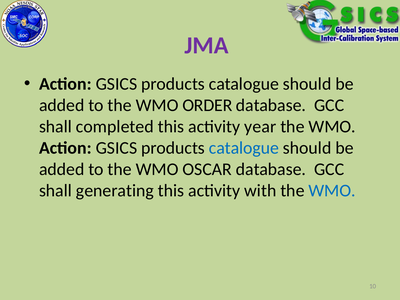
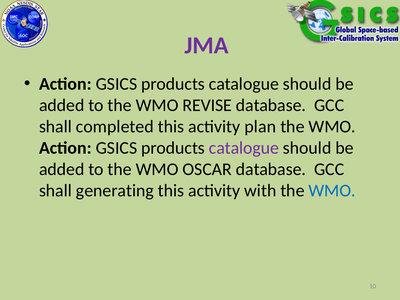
ORDER: ORDER -> REVISE
year: year -> plan
catalogue at (244, 148) colour: blue -> purple
